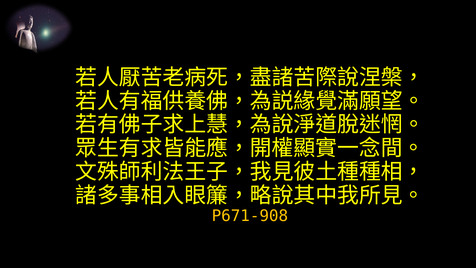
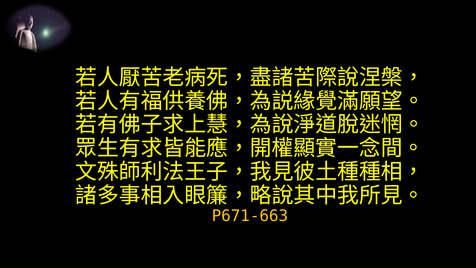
P671-908: P671-908 -> P671-663
